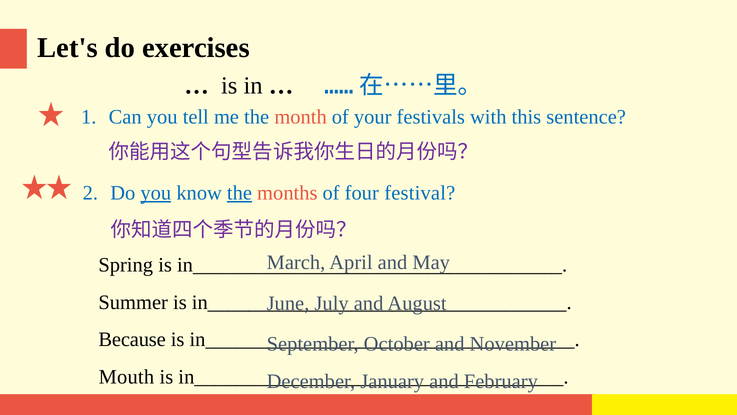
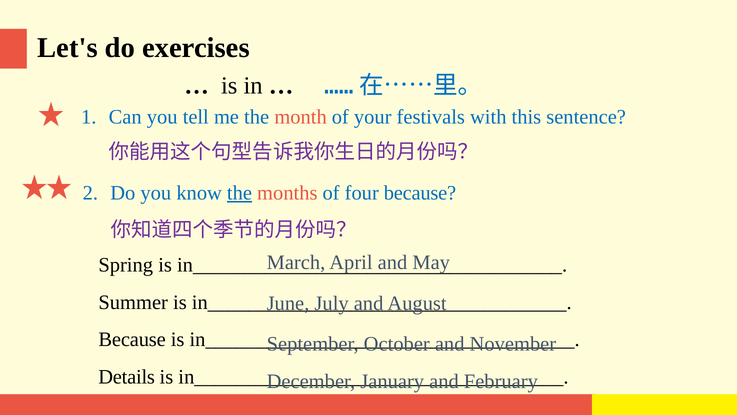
you at (156, 193) underline: present -> none
four festival: festival -> because
Mouth: Mouth -> Details
